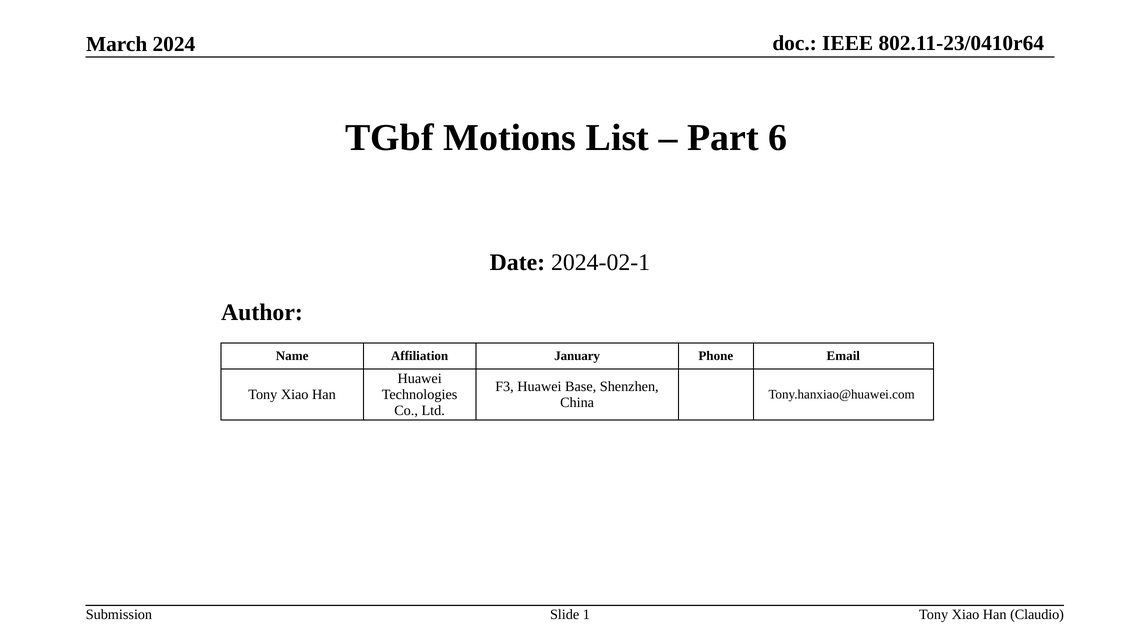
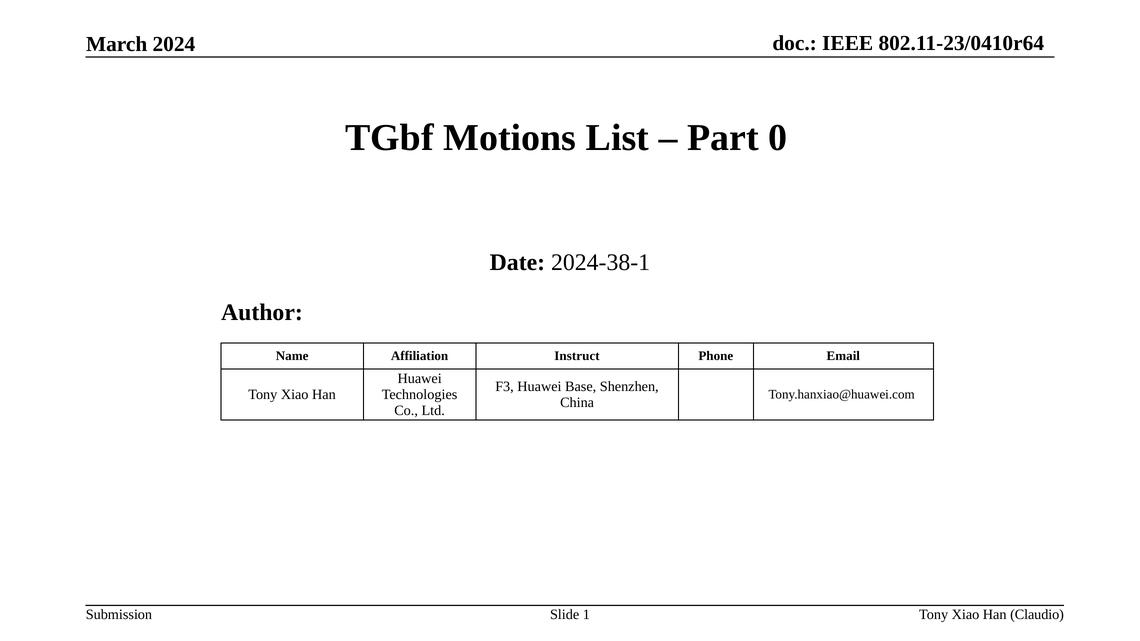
6: 6 -> 0
2024-02-1: 2024-02-1 -> 2024-38-1
January: January -> Instruct
